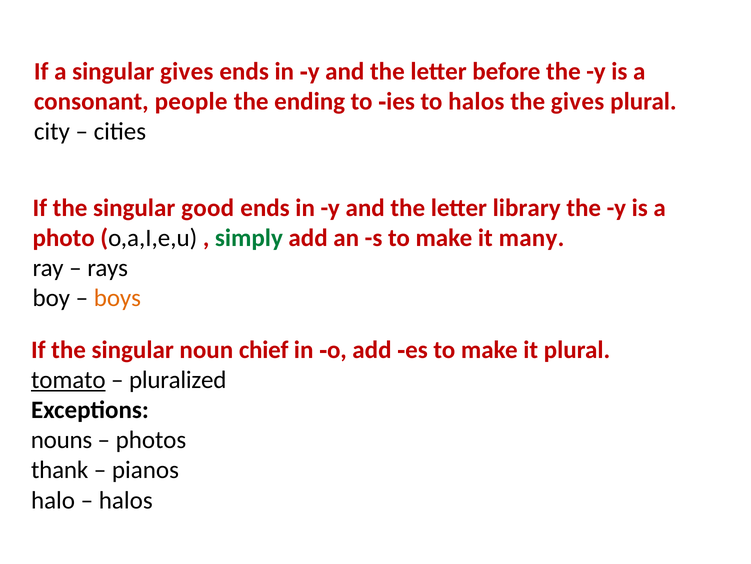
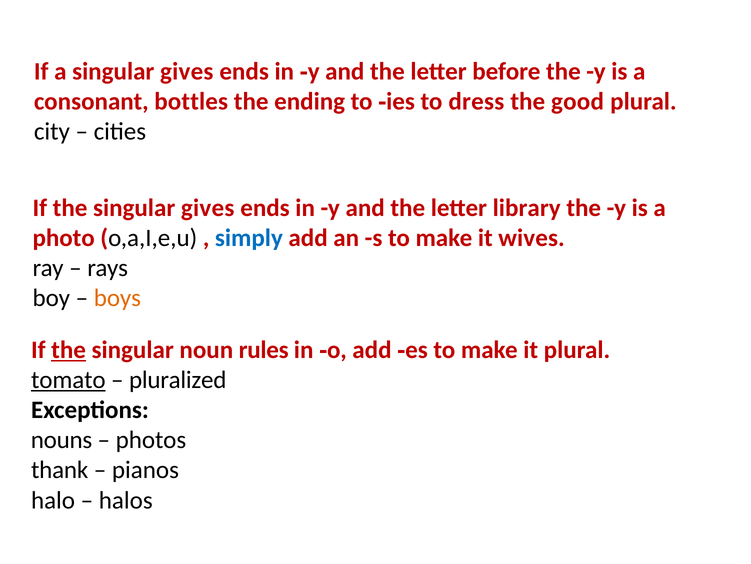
people: people -> bottles
to halos: halos -> dress
the gives: gives -> good
the singular good: good -> gives
simply colour: green -> blue
many: many -> wives
the at (69, 349) underline: none -> present
chief: chief -> rules
